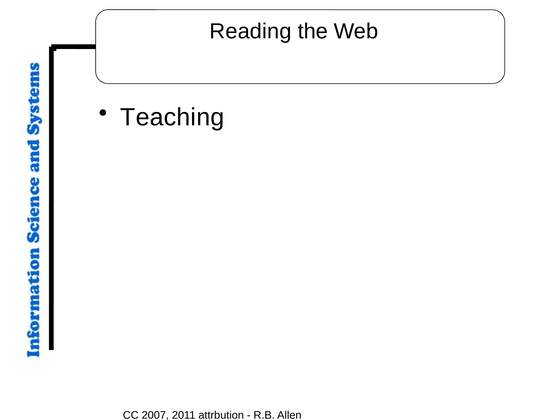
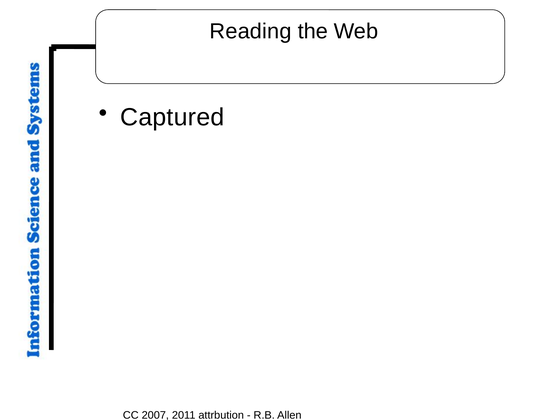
Teaching: Teaching -> Captured
